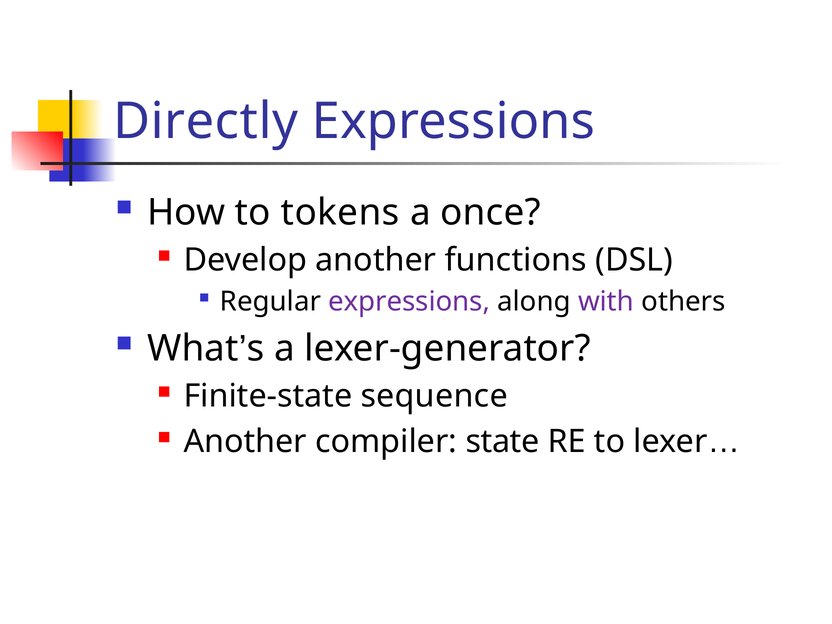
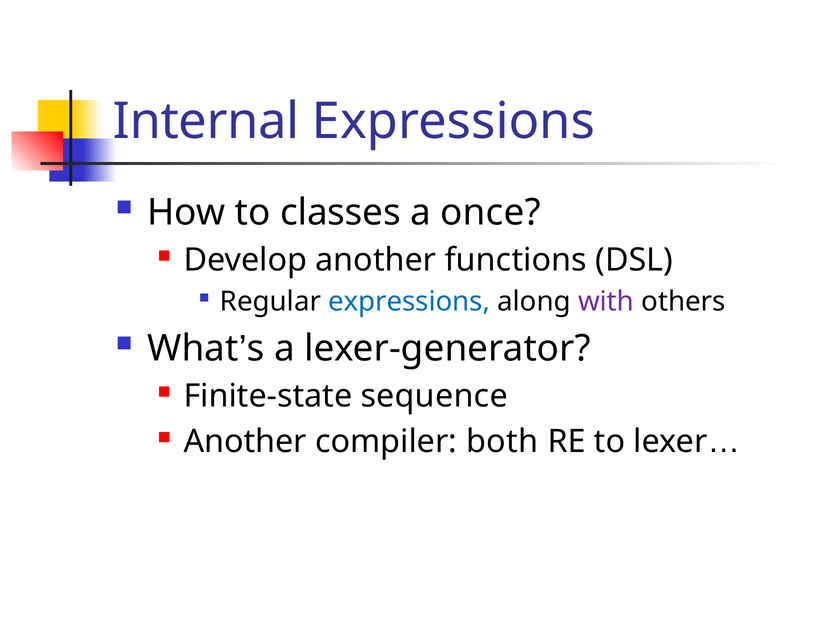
Directly: Directly -> Internal
tokens: tokens -> classes
expressions at (409, 302) colour: purple -> blue
state: state -> both
